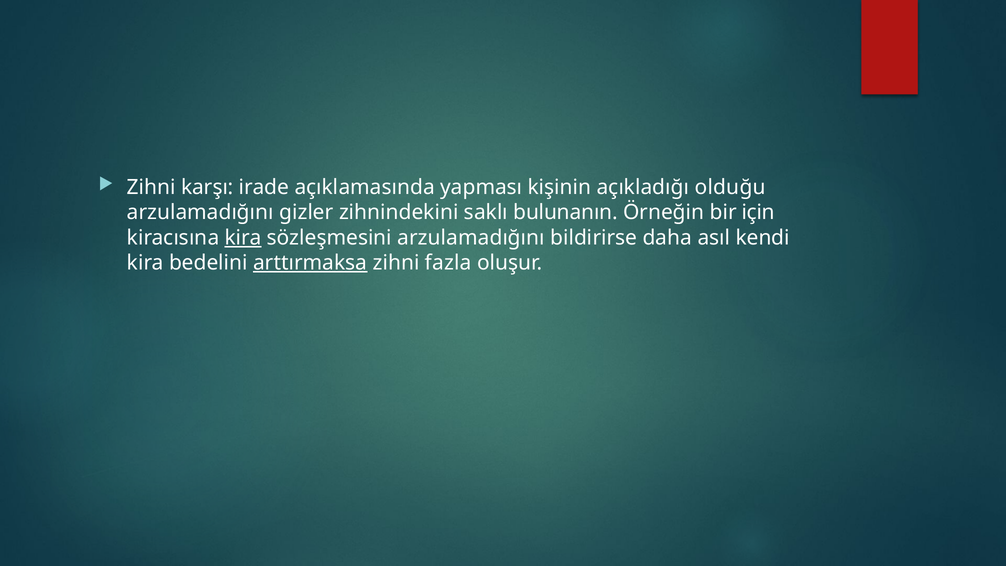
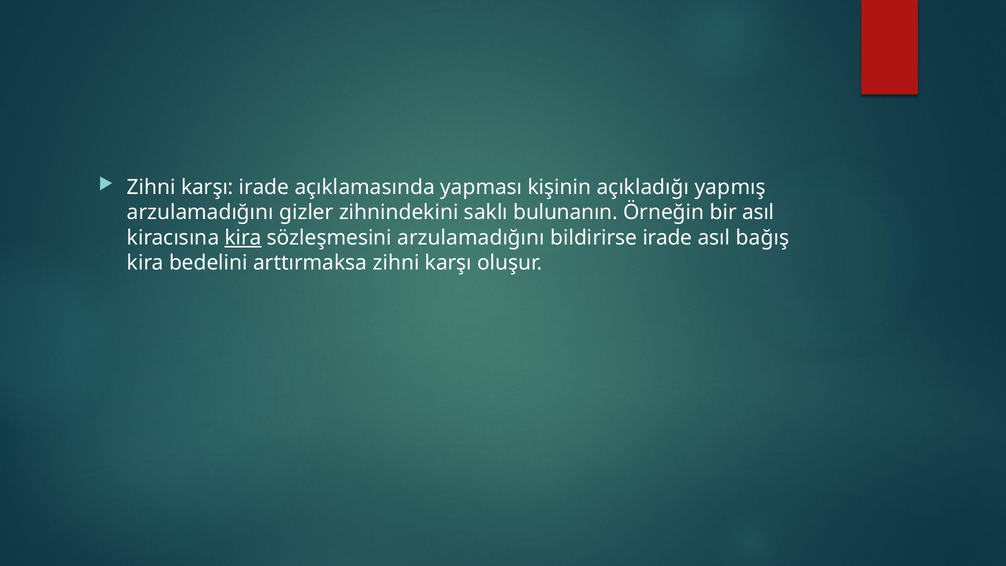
olduğu: olduğu -> yapmış
bir için: için -> asıl
bildirirse daha: daha -> irade
kendi: kendi -> bağış
arttırmaksa underline: present -> none
fazla at (448, 263): fazla -> karşı
